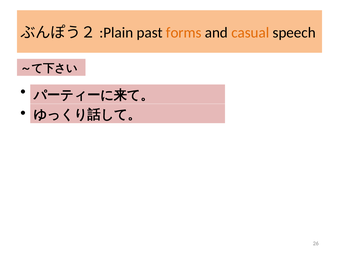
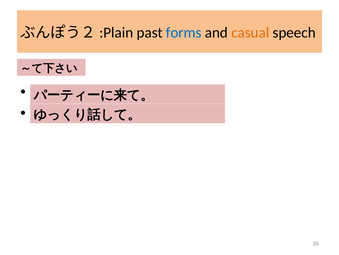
forms colour: orange -> blue
